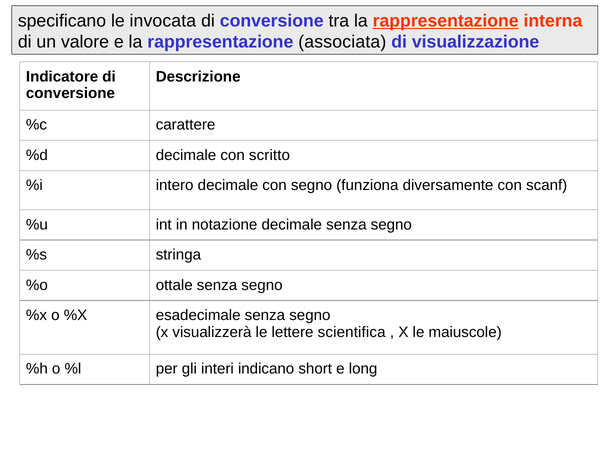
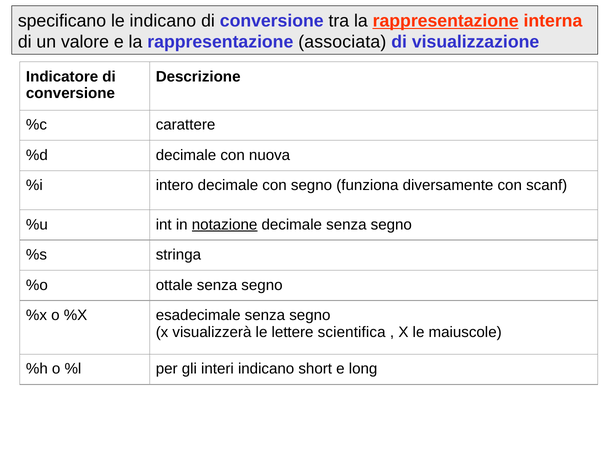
le invocata: invocata -> indicano
scritto: scritto -> nuova
notazione underline: none -> present
